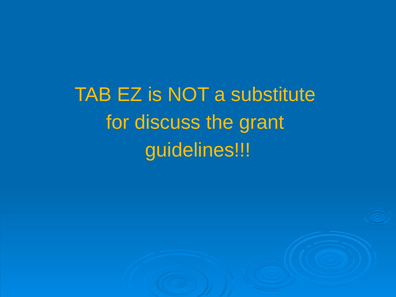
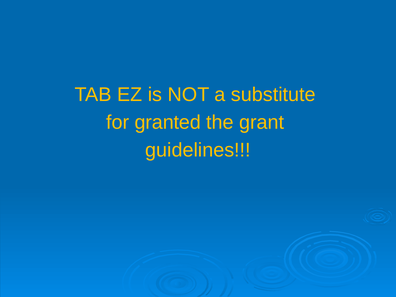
discuss: discuss -> granted
